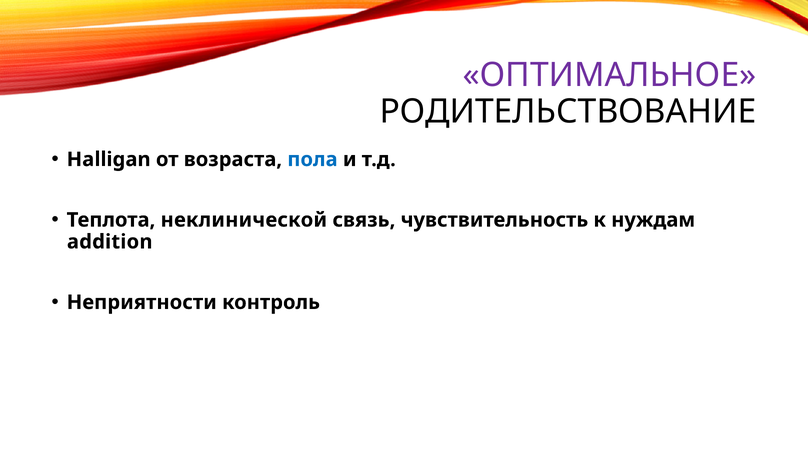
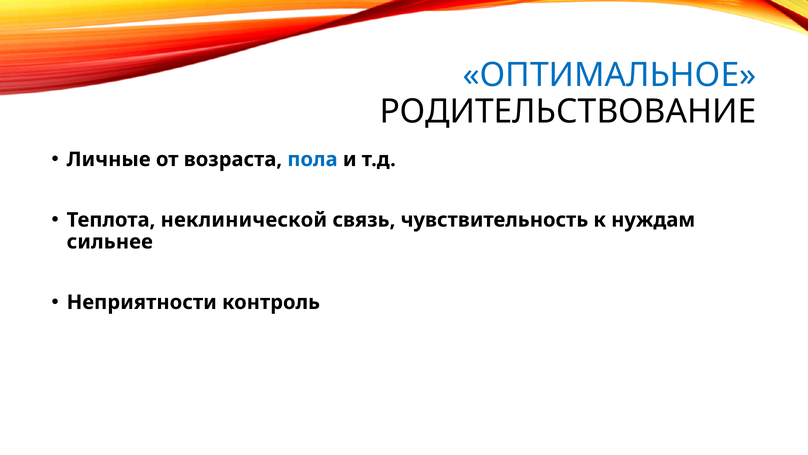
ОПТИМАЛЬНОЕ colour: purple -> blue
Halligan: Halligan -> Личные
addition: addition -> сильнее
